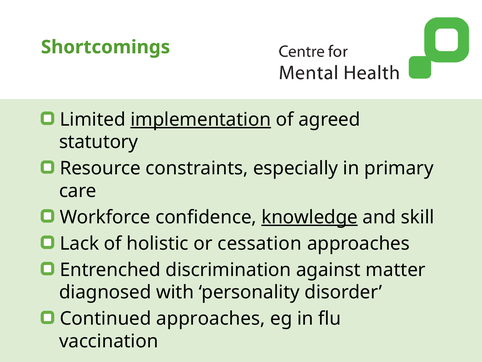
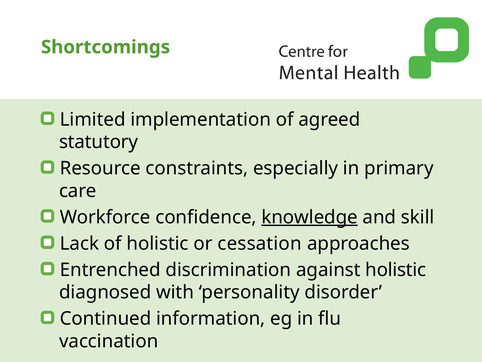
implementation underline: present -> none
against matter: matter -> holistic
Continued approaches: approaches -> information
